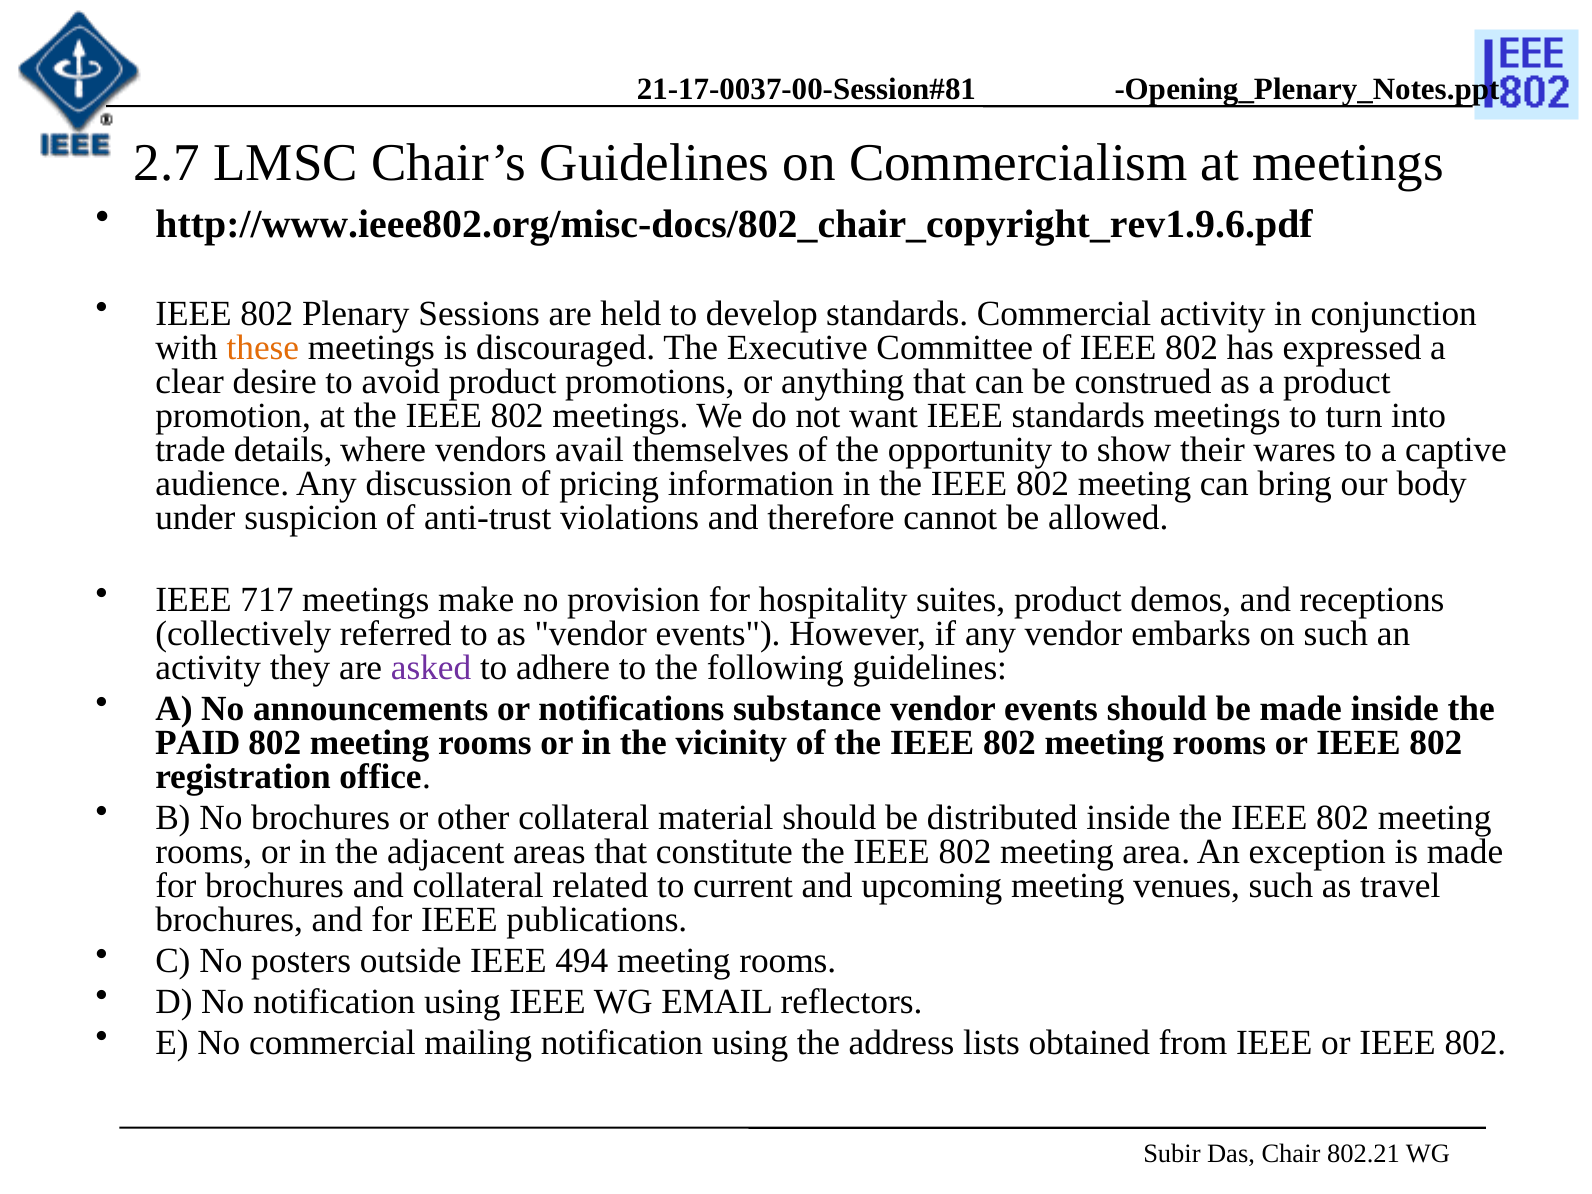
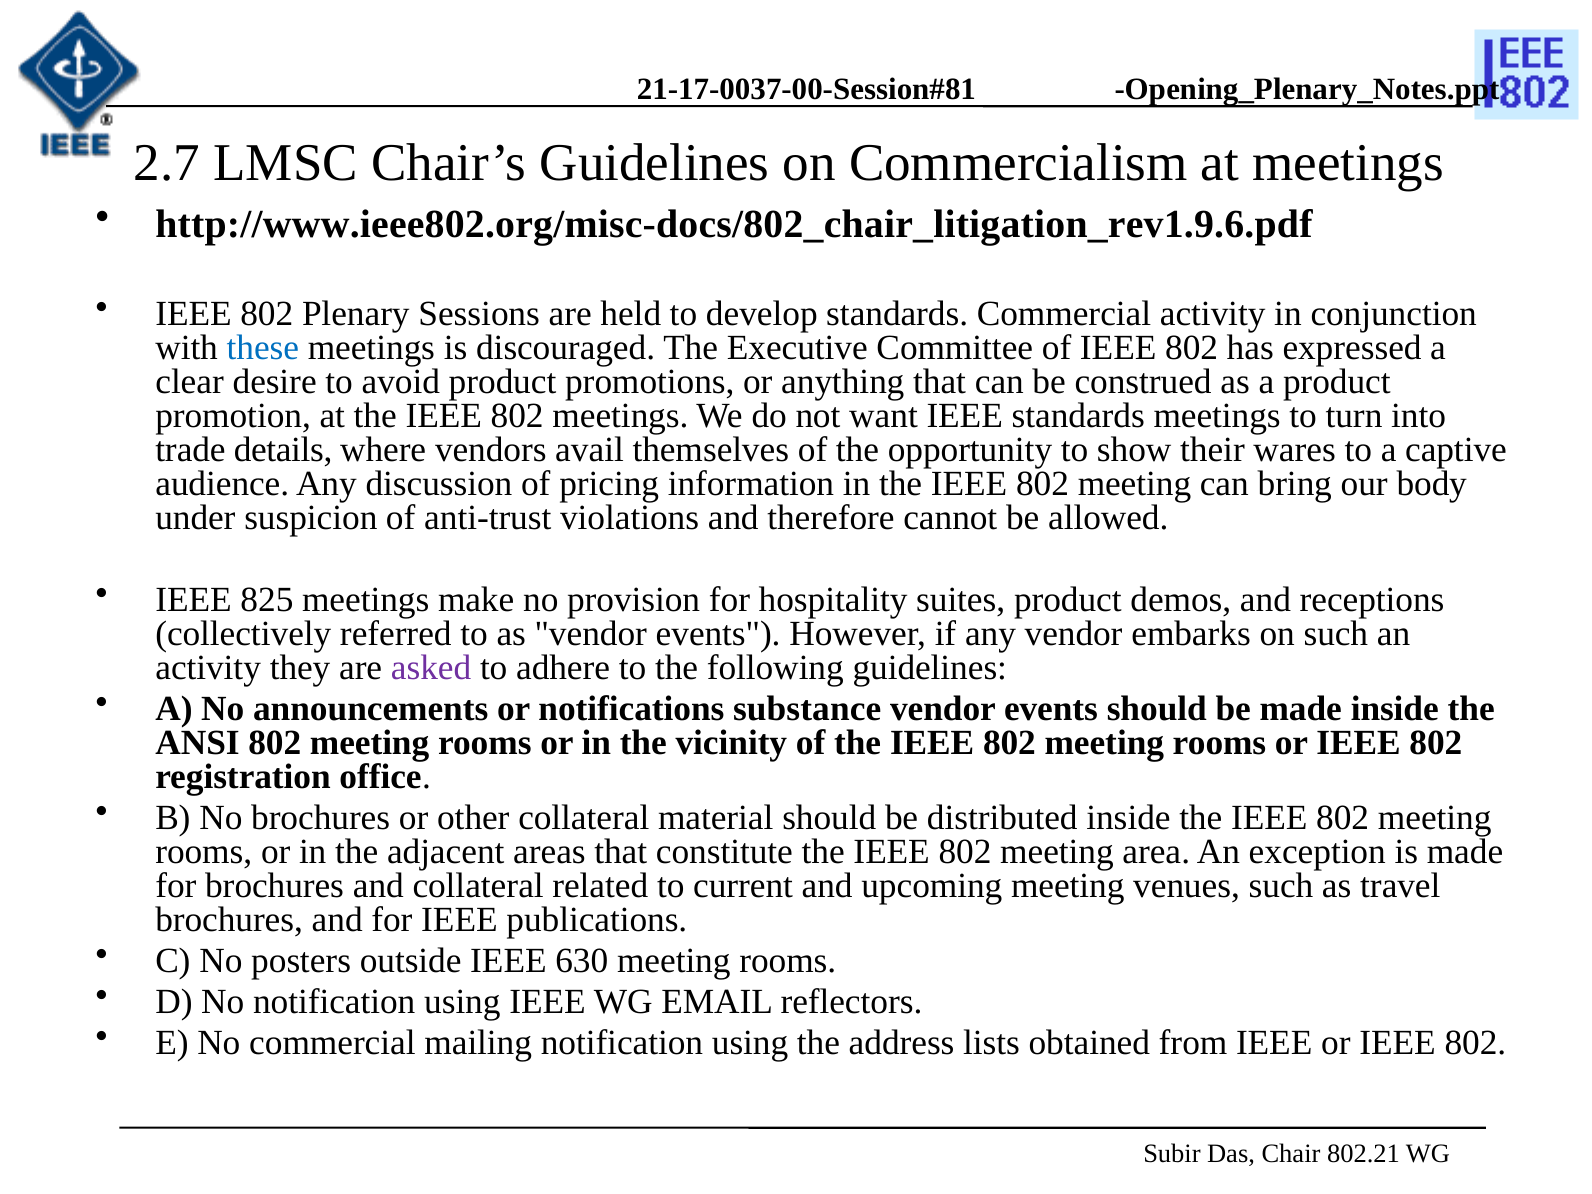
http://www.ieee802.org/misc-docs/802_chair_copyright_rev1.9.6.pdf: http://www.ieee802.org/misc-docs/802_chair_copyright_rev1.9.6.pdf -> http://www.ieee802.org/misc-docs/802_chair_litigation_rev1.9.6.pdf
these colour: orange -> blue
717: 717 -> 825
PAID: PAID -> ANSI
494: 494 -> 630
